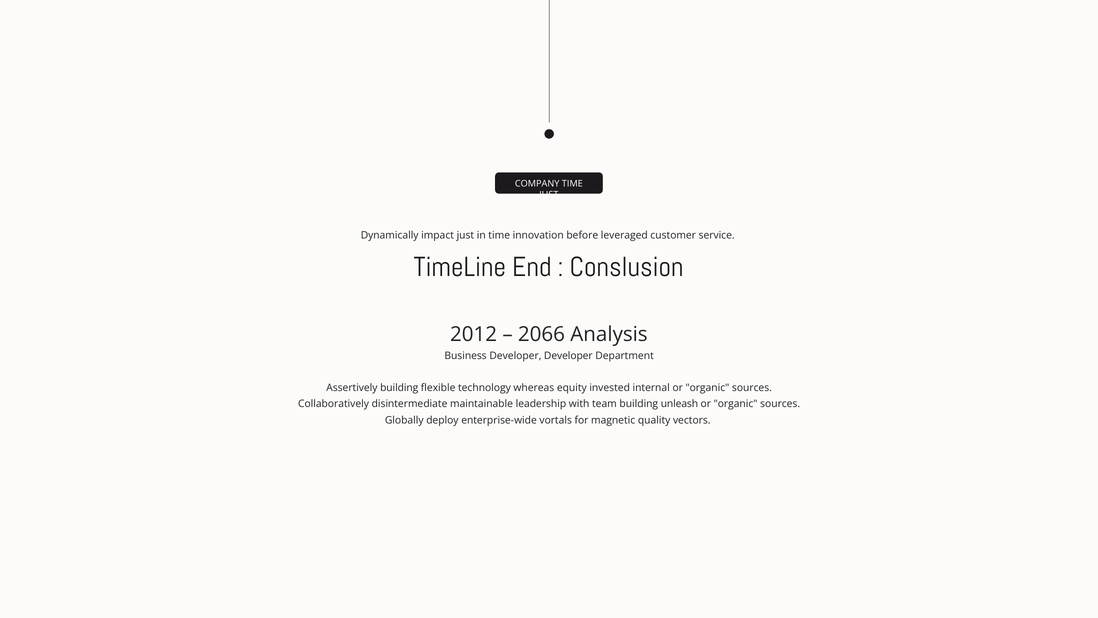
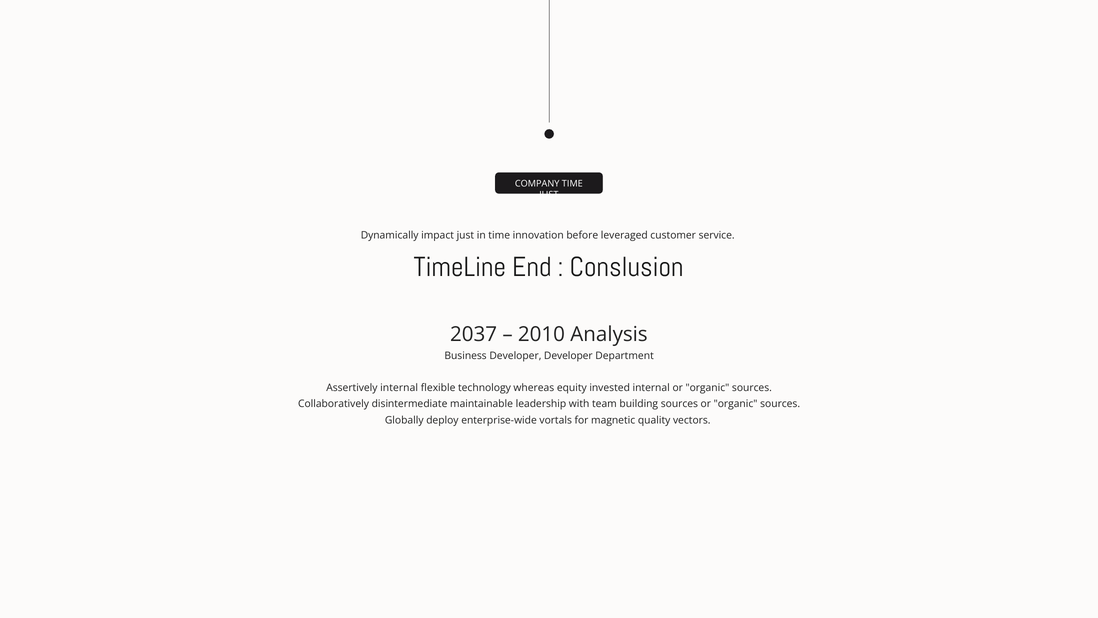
2012: 2012 -> 2037
2066: 2066 -> 2010
Assertively building: building -> internal
building unleash: unleash -> sources
